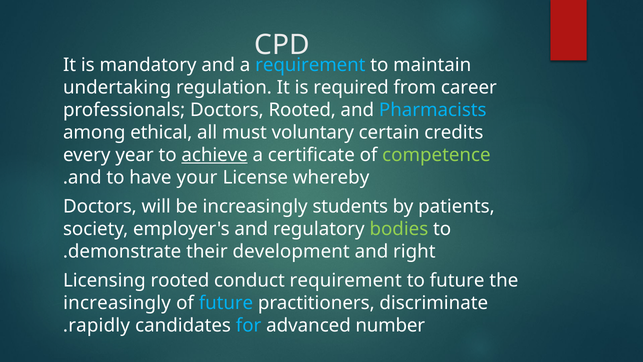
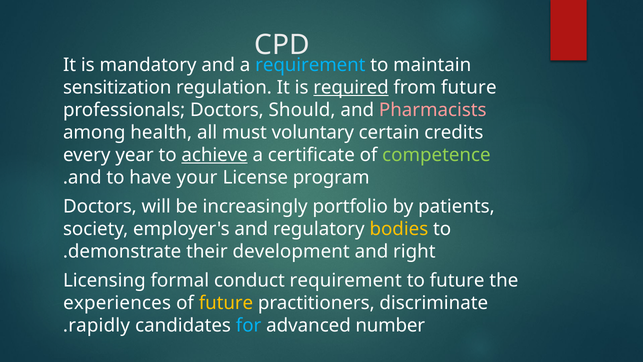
undertaking: undertaking -> sensitization
required underline: none -> present
from career: career -> future
Doctors Rooted: Rooted -> Should
Pharmacists colour: light blue -> pink
ethical: ethical -> health
whereby: whereby -> program
students: students -> portfolio
bodies colour: light green -> yellow
Licensing rooted: rooted -> formal
increasingly at (117, 303): increasingly -> experiences
future at (226, 303) colour: light blue -> yellow
